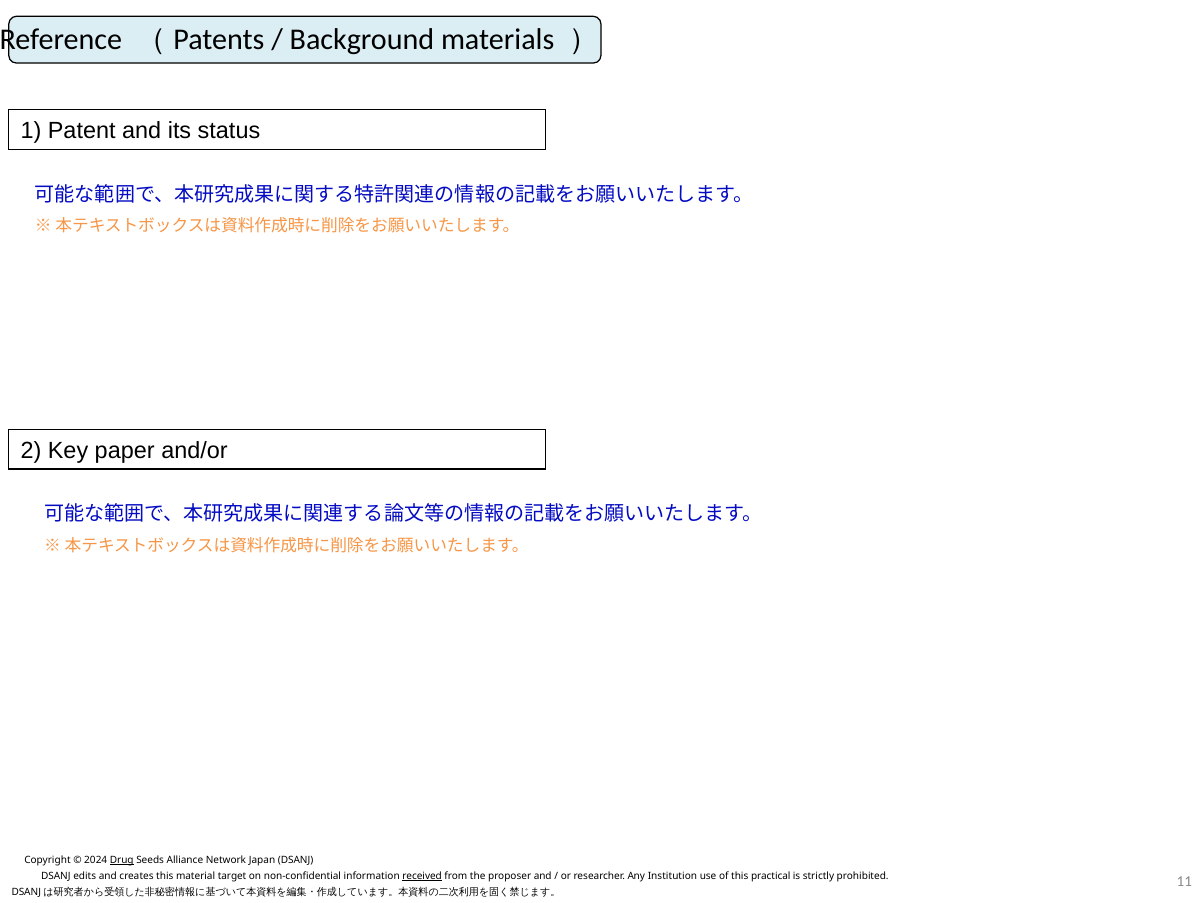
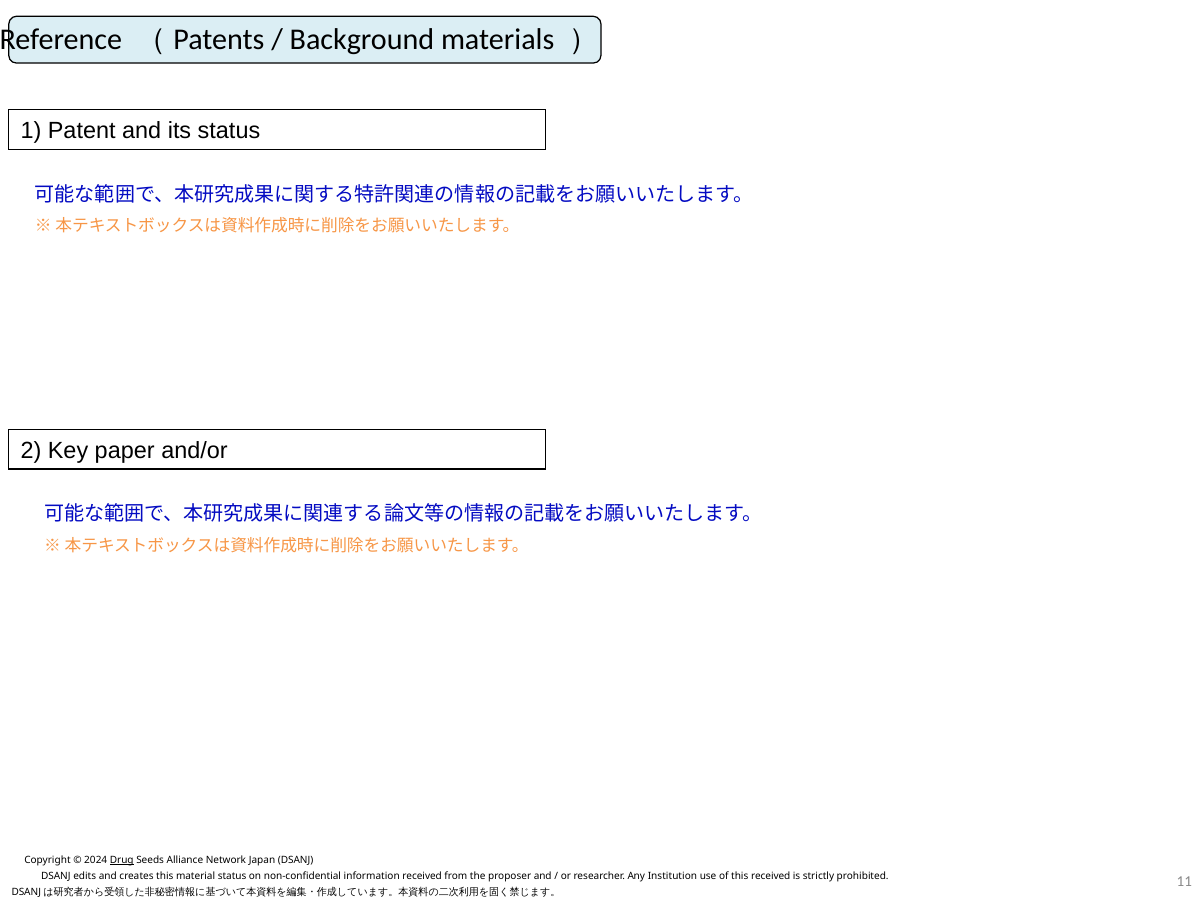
material target: target -> status
received at (422, 876) underline: present -> none
this practical: practical -> received
